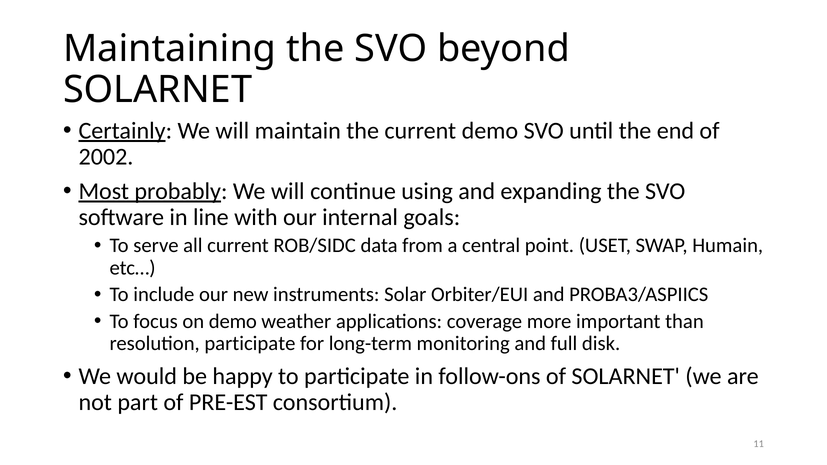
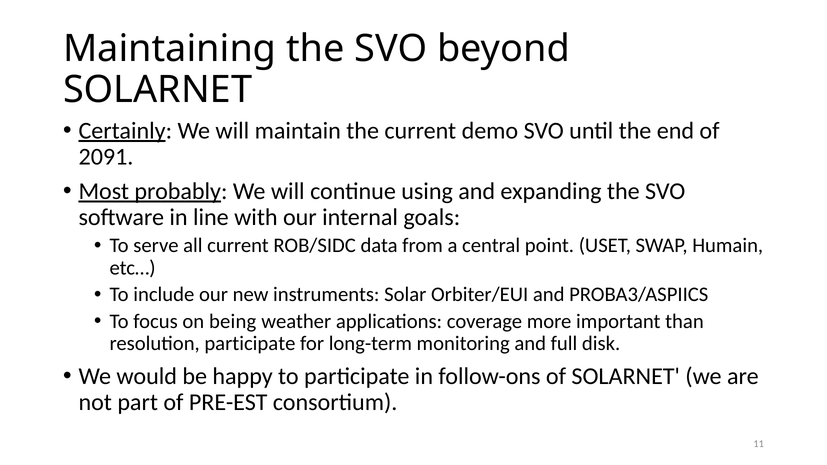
2002: 2002 -> 2091
on demo: demo -> being
